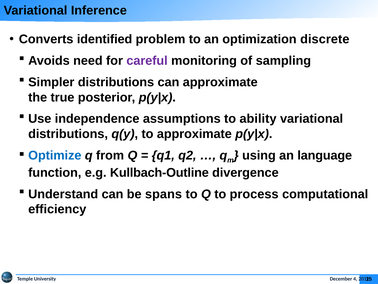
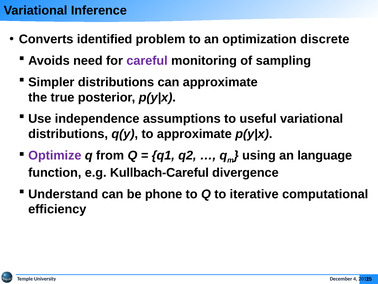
ability: ability -> useful
Optimize colour: blue -> purple
Kullbach-Outline: Kullbach-Outline -> Kullbach-Careful
spans: spans -> phone
process: process -> iterative
